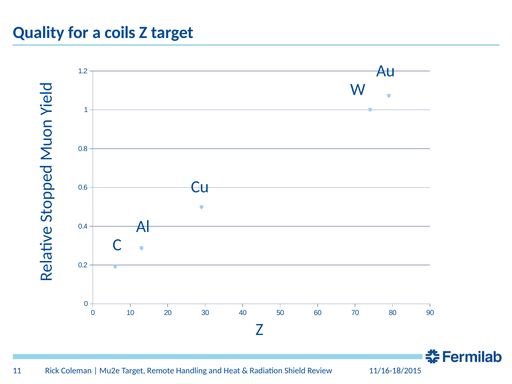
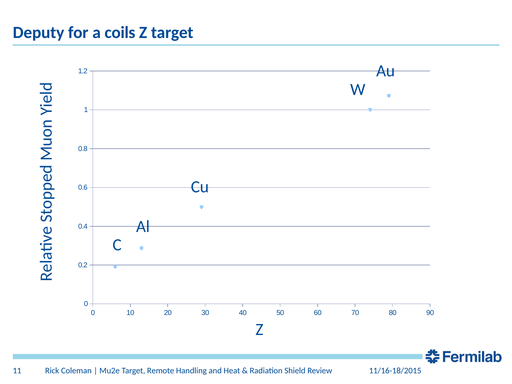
Quality: Quality -> Deputy
